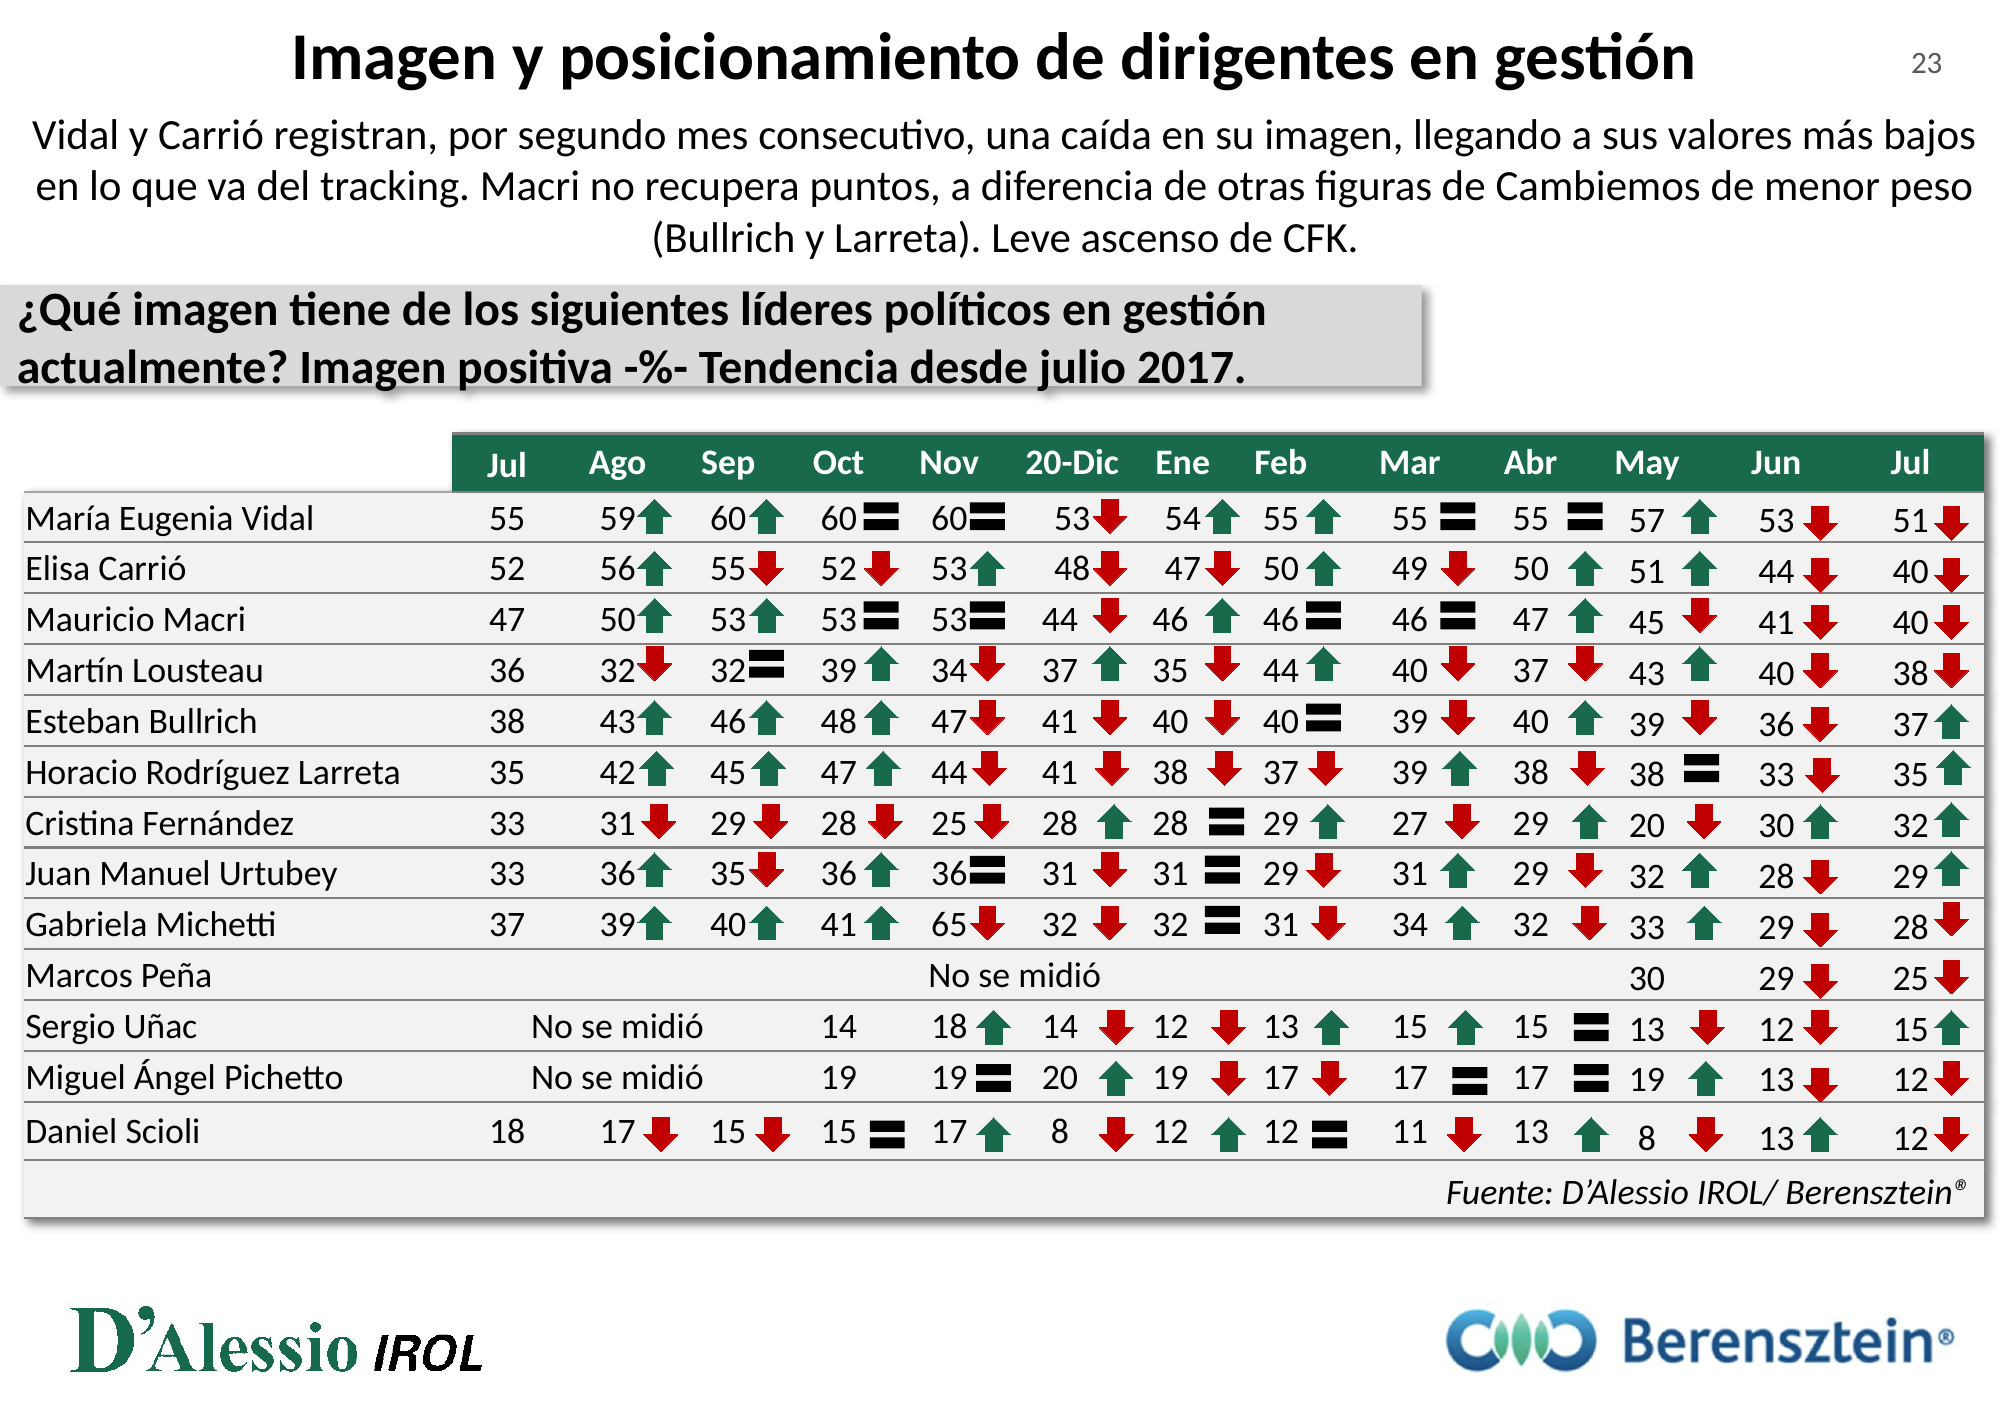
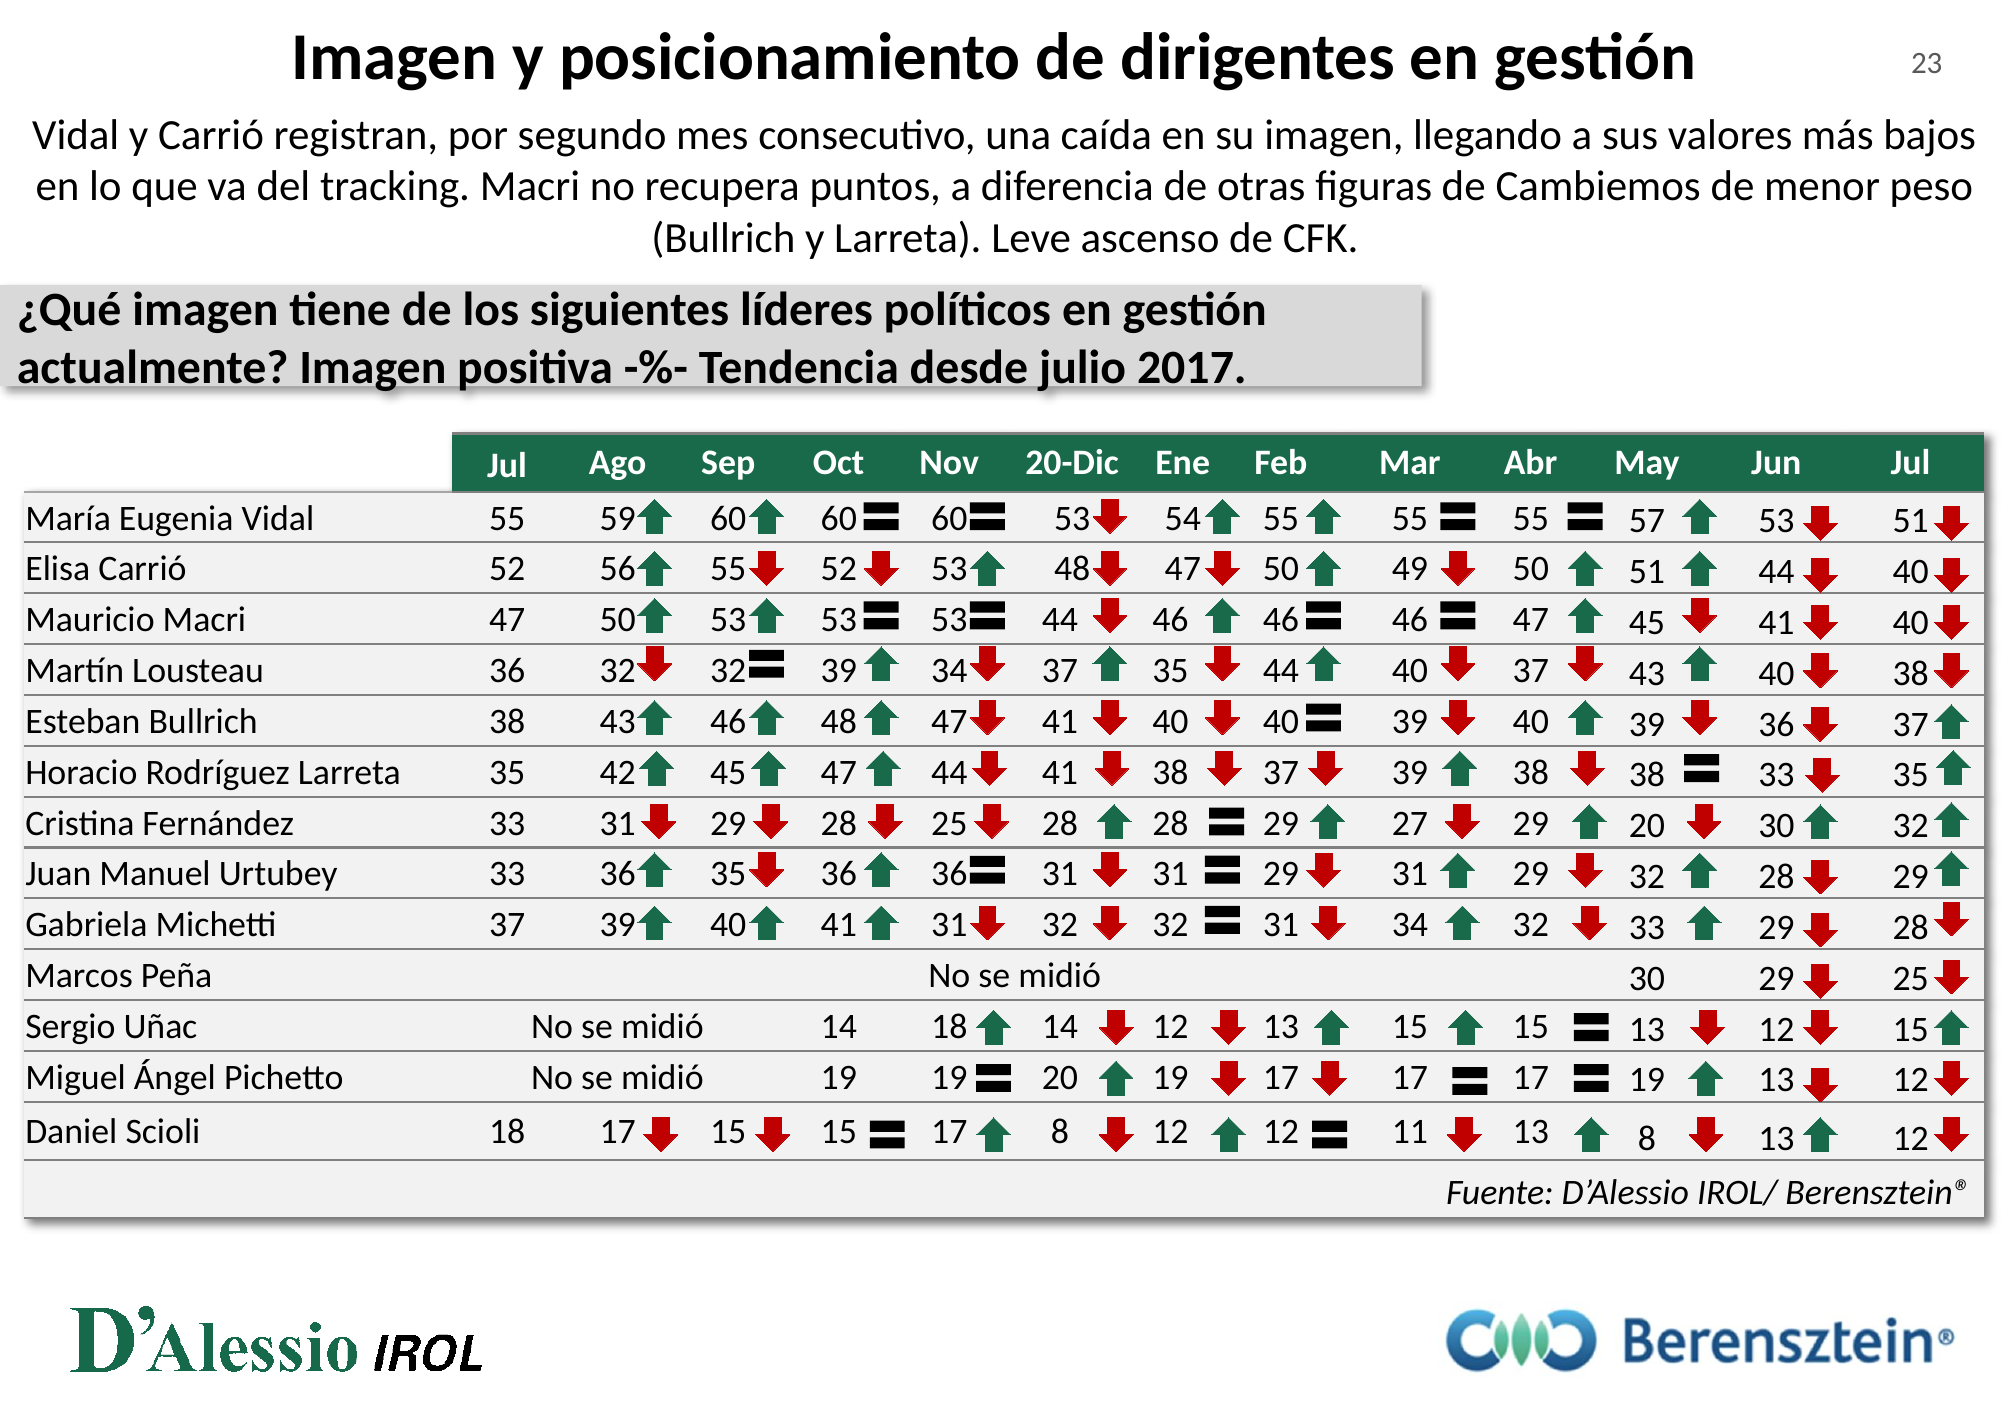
41 65: 65 -> 31
